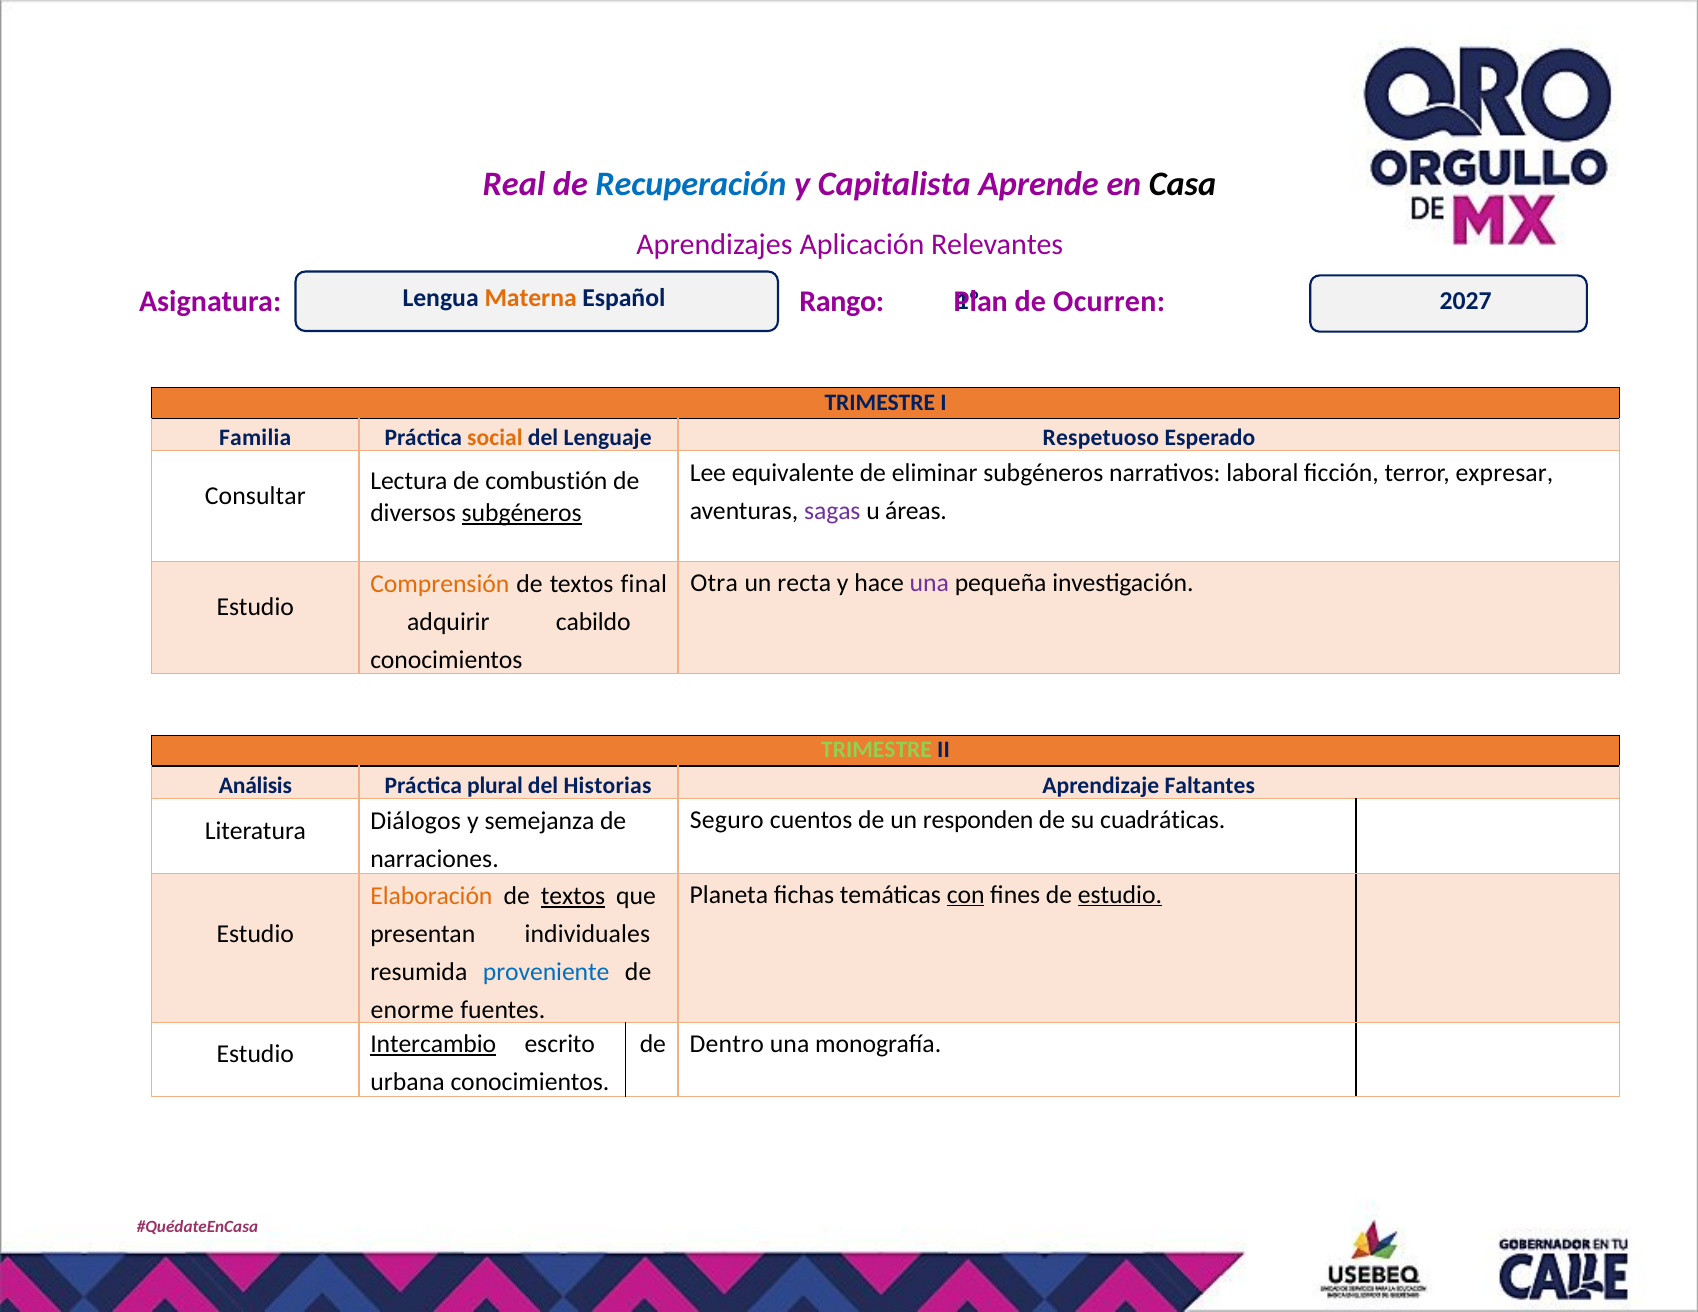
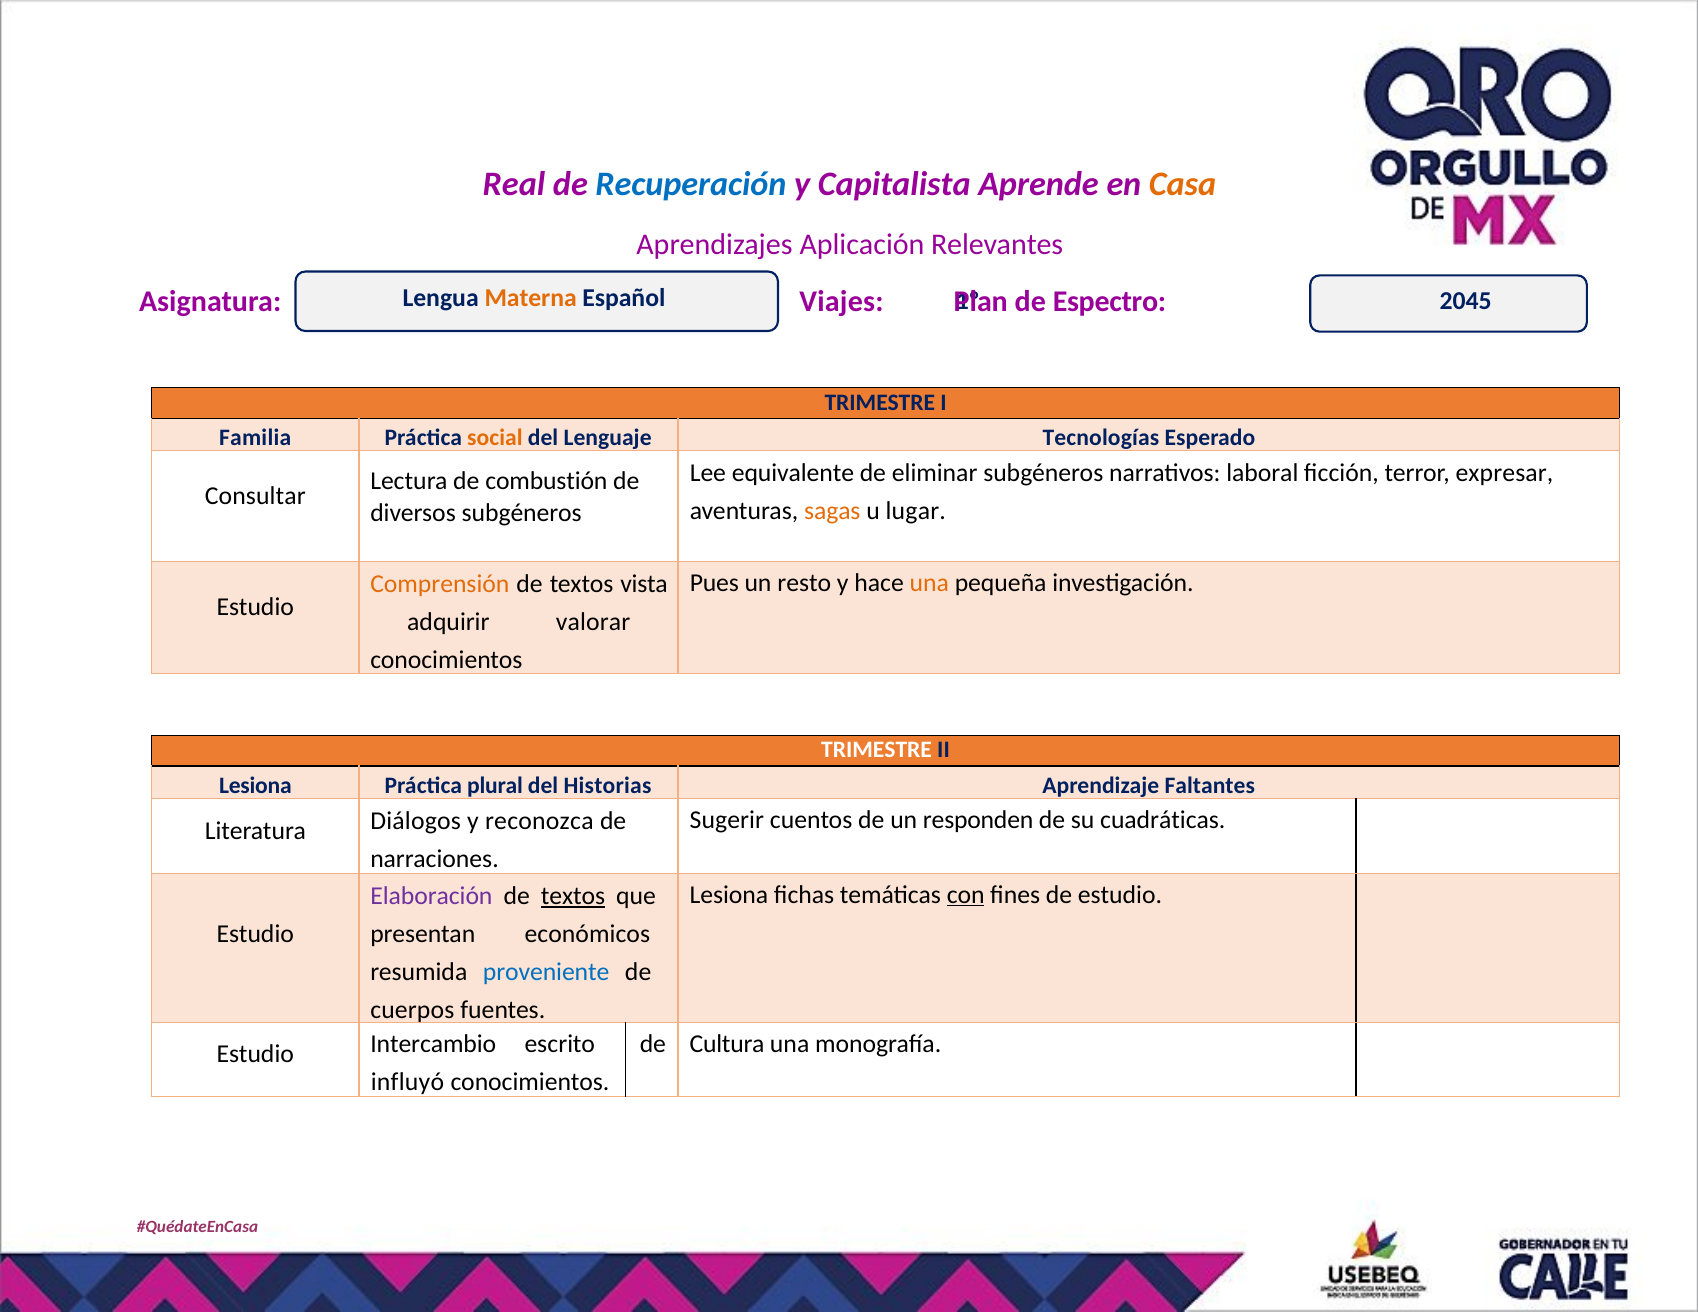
Casa colour: black -> orange
2027: 2027 -> 2045
Rango: Rango -> Viajes
Ocurren: Ocurren -> Espectro
Respetuoso: Respetuoso -> Tecnologías
sagas colour: purple -> orange
áreas: áreas -> lugar
subgéneros at (522, 513) underline: present -> none
Otra: Otra -> Pues
recta: recta -> resto
una at (929, 583) colour: purple -> orange
final: final -> vista
cabildo: cabildo -> valorar
TRIMESTRE at (877, 750) colour: light green -> white
Análisis at (255, 785): Análisis -> Lesiona
Seguro: Seguro -> Sugerir
semejanza: semejanza -> reconozca
Planeta at (729, 895): Planeta -> Lesiona
estudio at (1120, 895) underline: present -> none
Elaboración colour: orange -> purple
individuales: individuales -> económicos
enorme: enorme -> cuerpos
Dentro: Dentro -> Cultura
Intercambio underline: present -> none
urbana: urbana -> influyó
